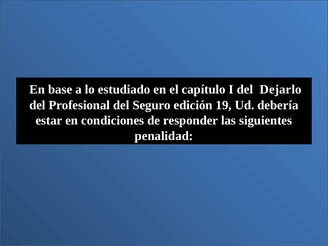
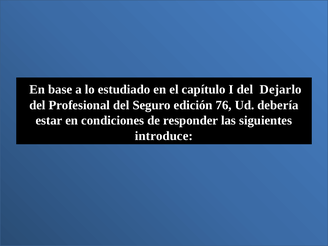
19: 19 -> 76
penalidad: penalidad -> introduce
